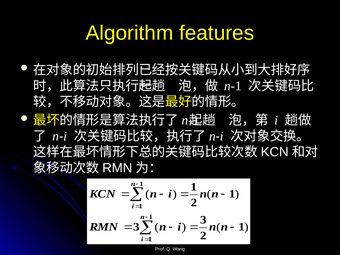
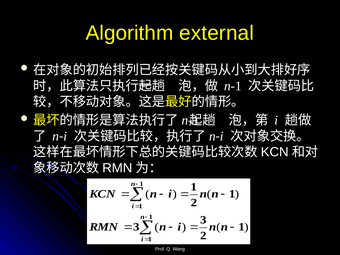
features: features -> external
